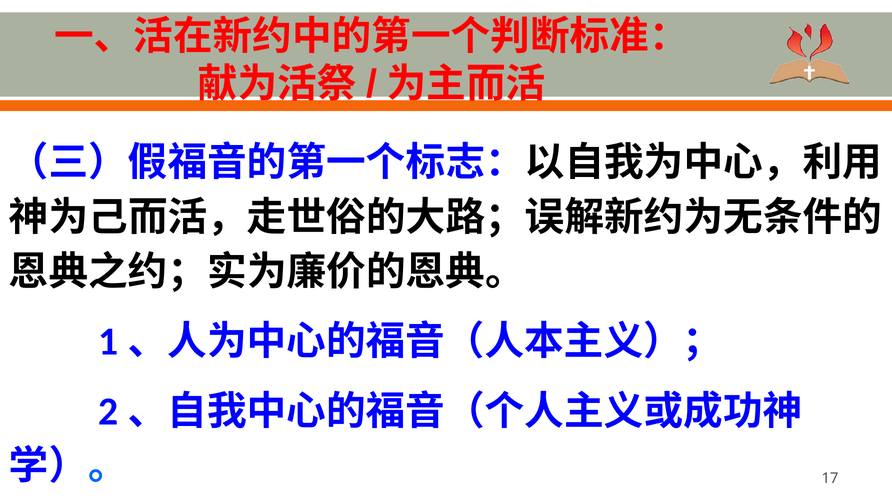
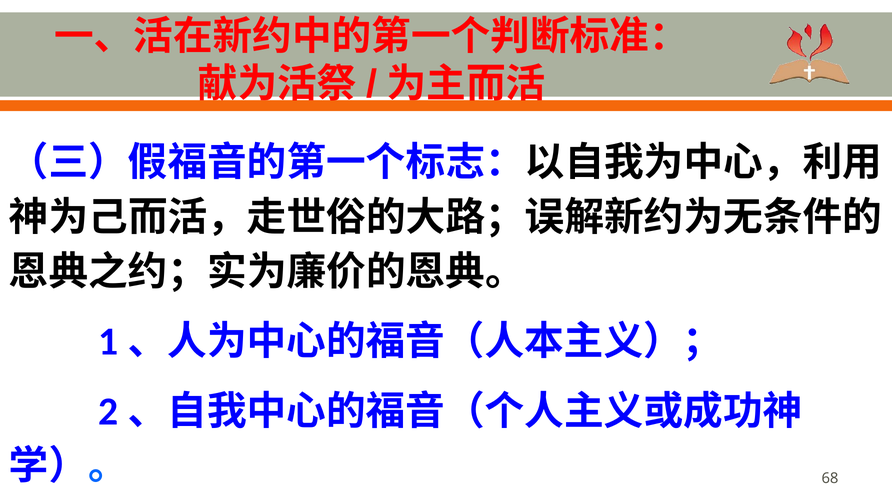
17: 17 -> 68
